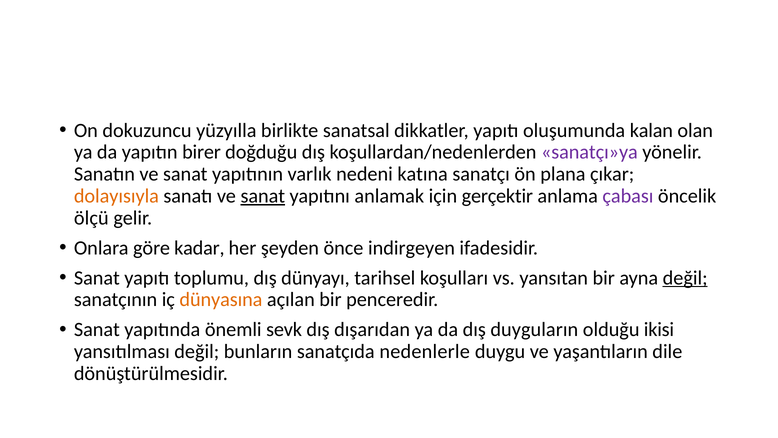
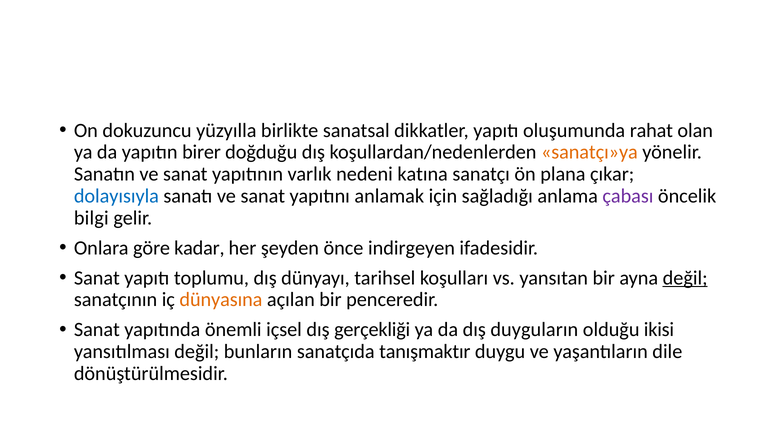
kalan: kalan -> rahat
sanatçı»ya colour: purple -> orange
dolayısıyla colour: orange -> blue
sanat at (263, 196) underline: present -> none
gerçektir: gerçektir -> sağladığı
ölçü: ölçü -> bilgi
sevk: sevk -> içsel
dışarıdan: dışarıdan -> gerçekliği
nedenlerle: nedenlerle -> tanışmaktır
